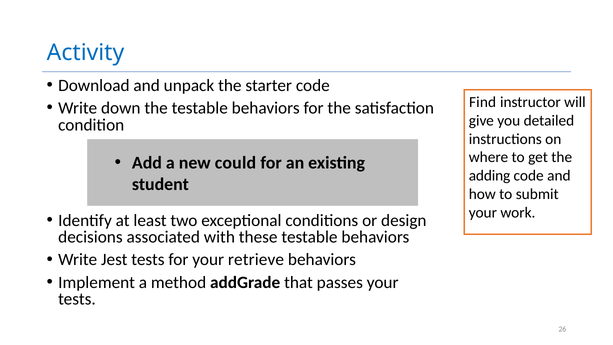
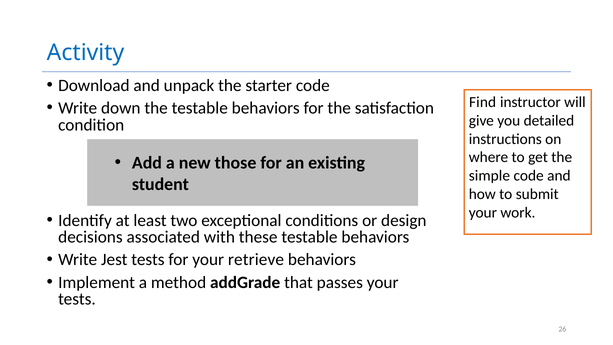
could: could -> those
adding: adding -> simple
